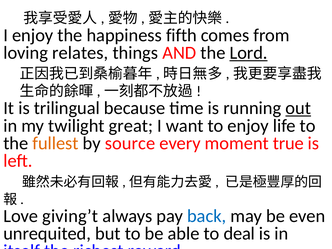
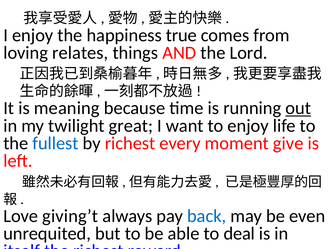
fifth: fifth -> true
Lord underline: present -> none
trilingual: trilingual -> meaning
fullest colour: orange -> blue
by source: source -> richest
true: true -> give
